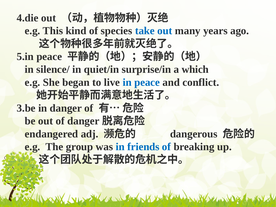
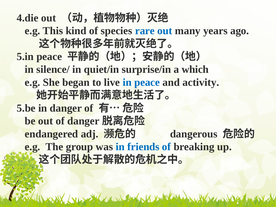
take: take -> rare
conflict: conflict -> activity
3.be: 3.be -> 5.be
